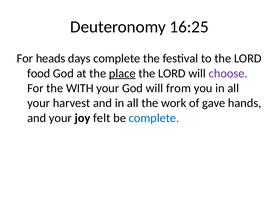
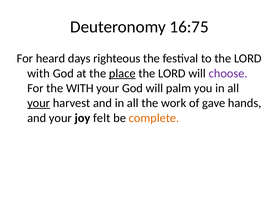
16:25: 16:25 -> 16:75
heads: heads -> heard
days complete: complete -> righteous
food at (39, 73): food -> with
from: from -> palm
your at (39, 103) underline: none -> present
complete at (154, 118) colour: blue -> orange
